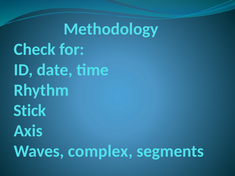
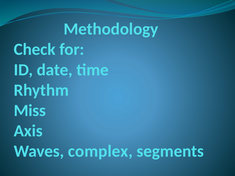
Stick: Stick -> Miss
